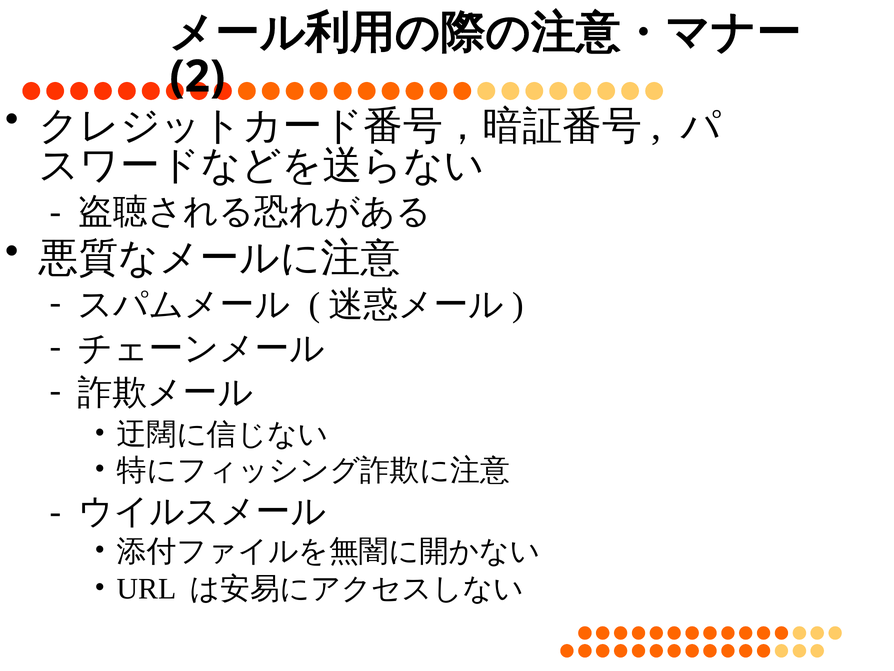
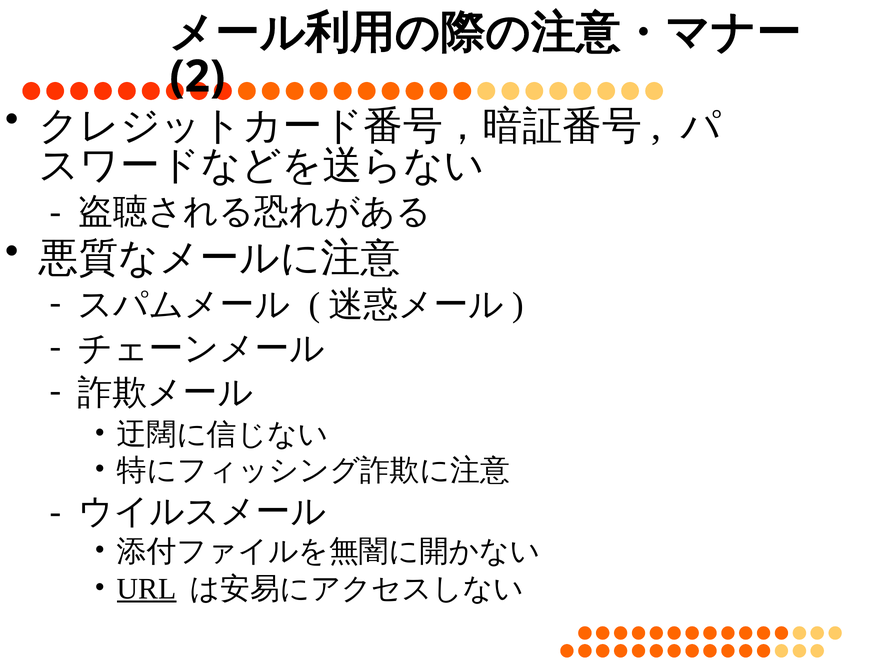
URL underline: none -> present
